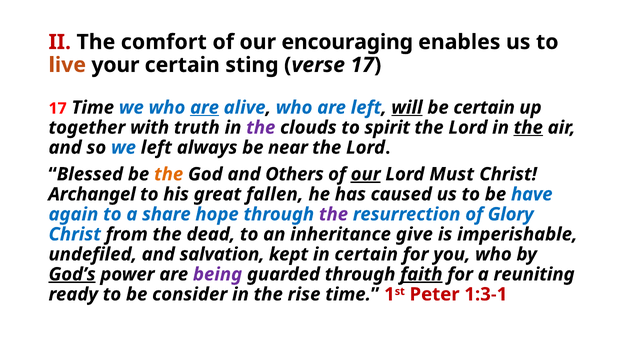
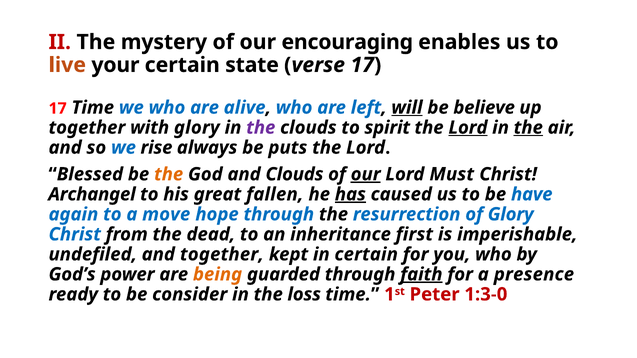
comfort: comfort -> mystery
sting: sting -> state
are at (205, 108) underline: present -> none
be certain: certain -> believe
with truth: truth -> glory
Lord at (468, 128) underline: none -> present
we left: left -> rise
near: near -> puts
and Others: Others -> Clouds
has underline: none -> present
share: share -> move
the at (334, 214) colour: purple -> black
give: give -> first
and salvation: salvation -> together
God’s underline: present -> none
being colour: purple -> orange
reuniting: reuniting -> presence
rise: rise -> loss
1:3-1: 1:3-1 -> 1:3-0
